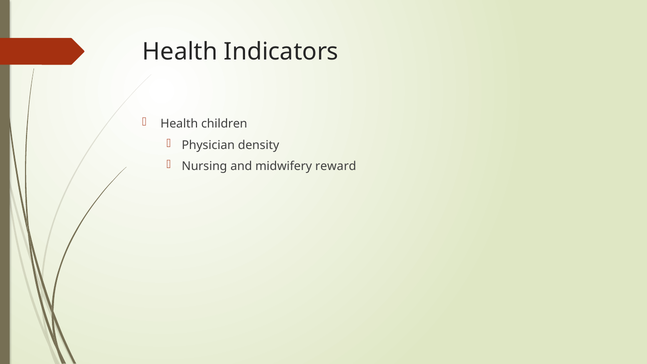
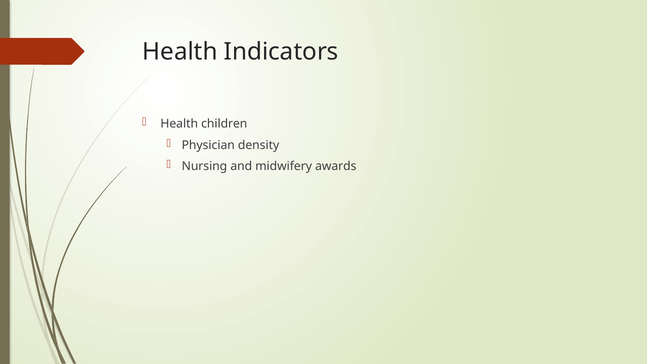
reward: reward -> awards
